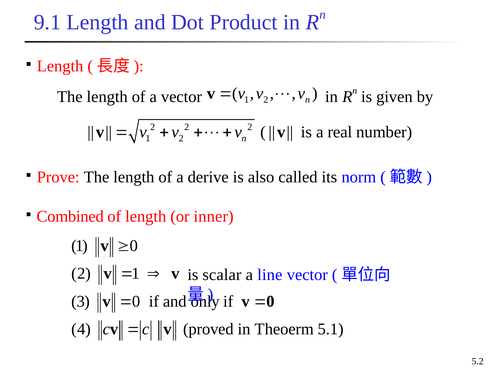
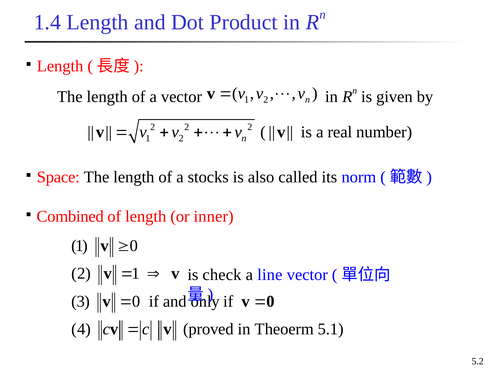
9.1: 9.1 -> 1.4
Prove: Prove -> Space
derive: derive -> stocks
scalar: scalar -> check
